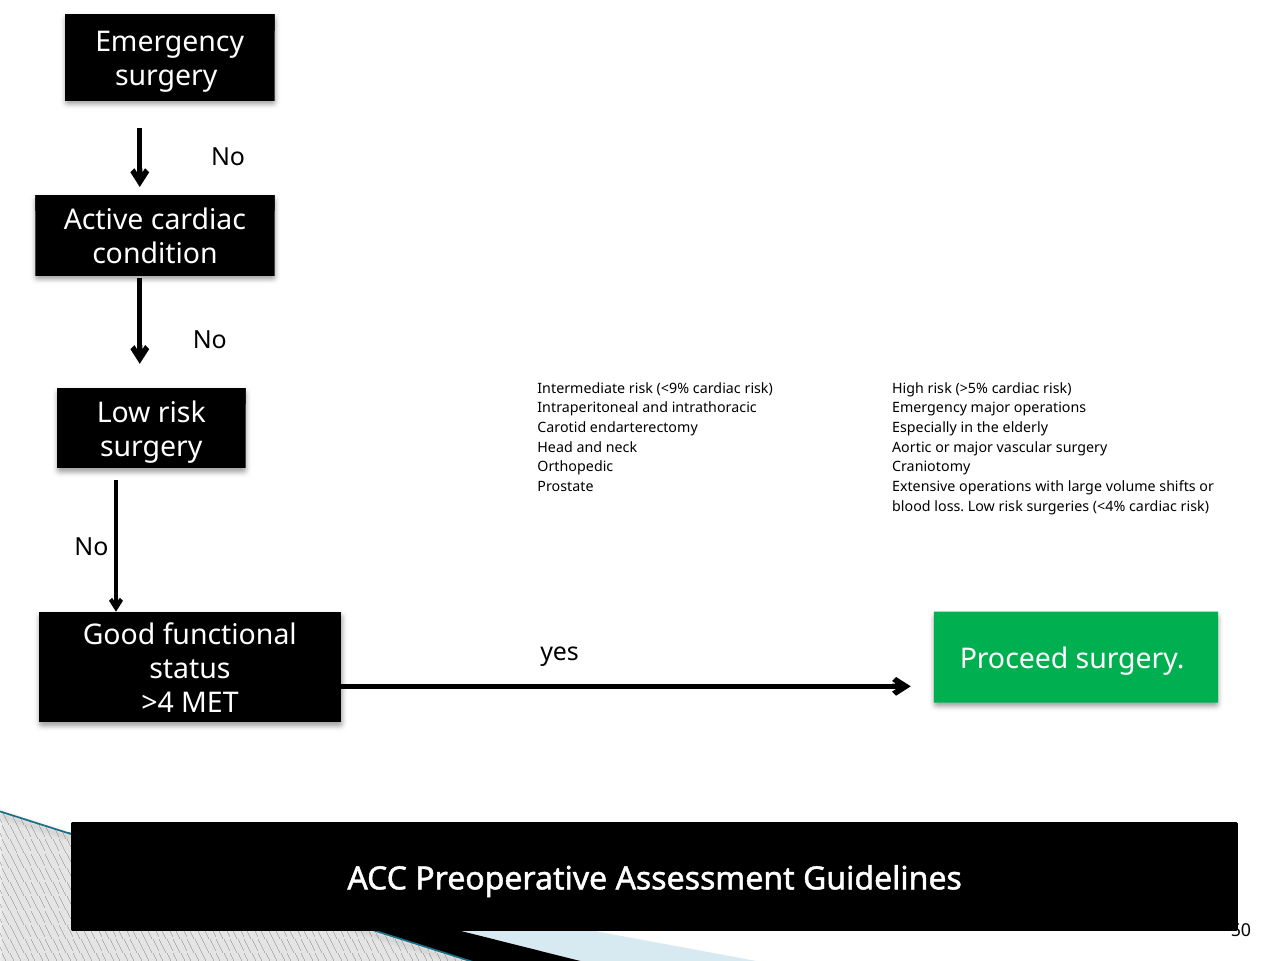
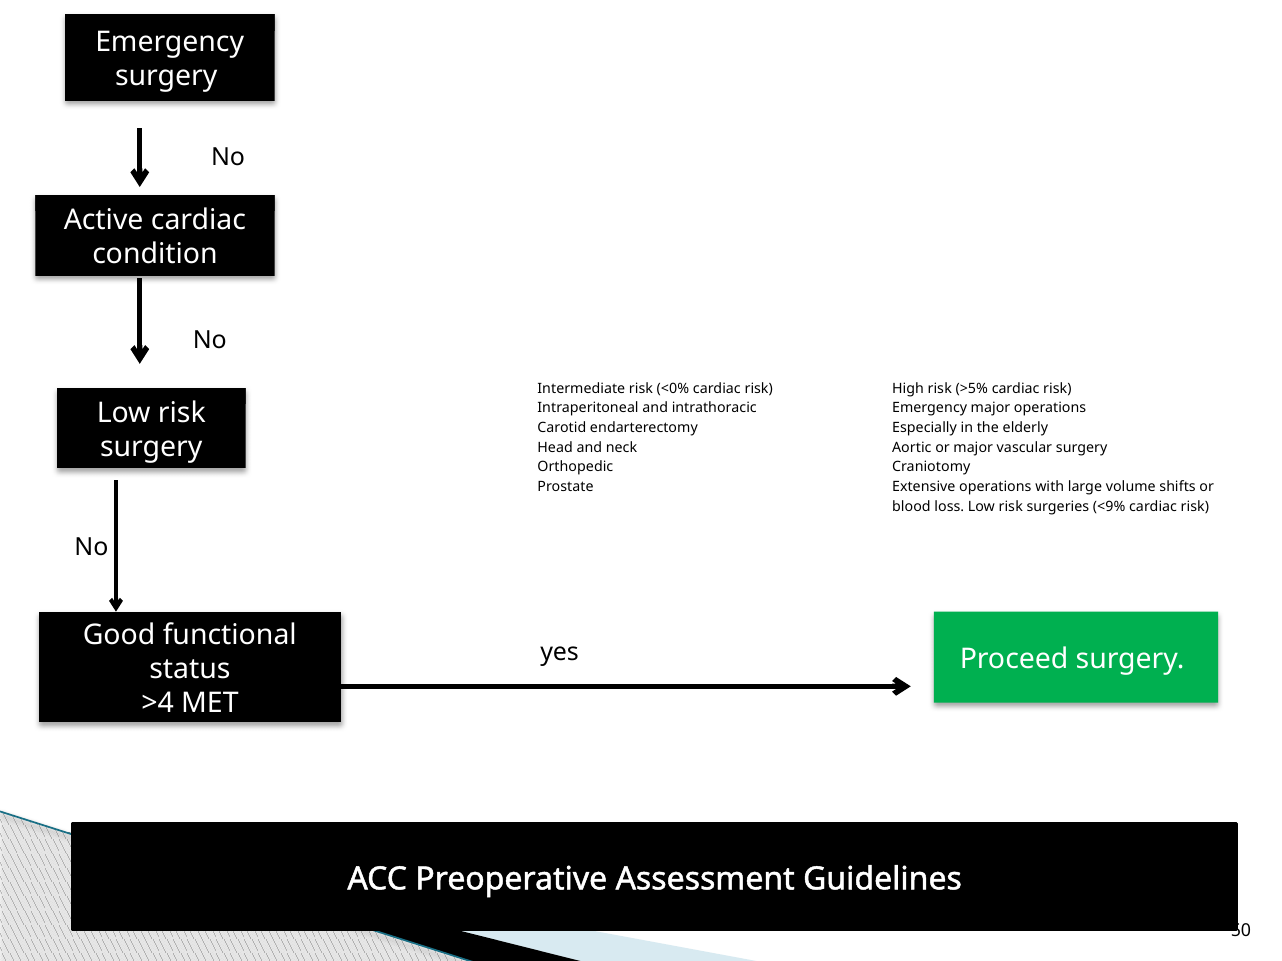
<9%: <9% -> <0%
<4%: <4% -> <9%
